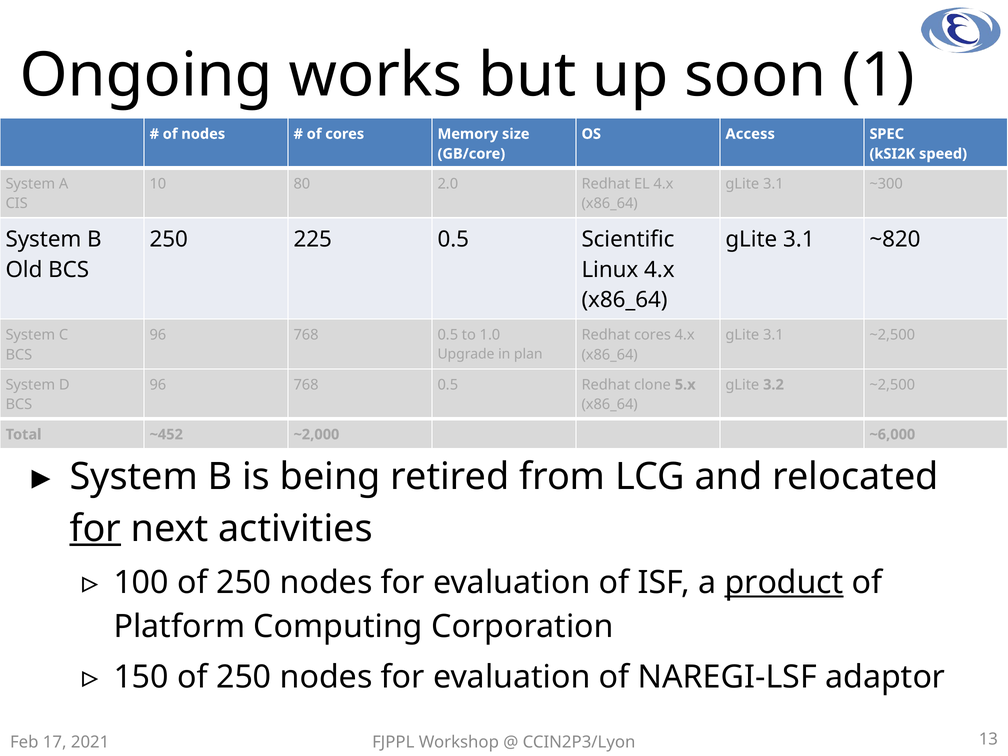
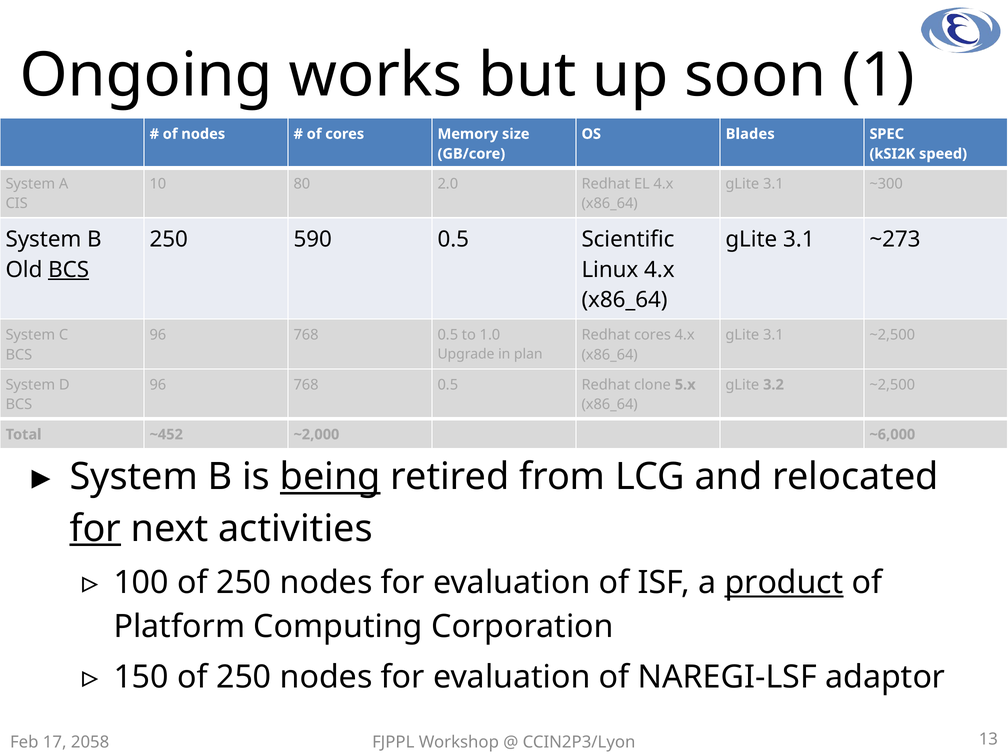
Access: Access -> Blades
225: 225 -> 590
~820: ~820 -> ~273
BCS at (69, 270) underline: none -> present
being underline: none -> present
2021: 2021 -> 2058
